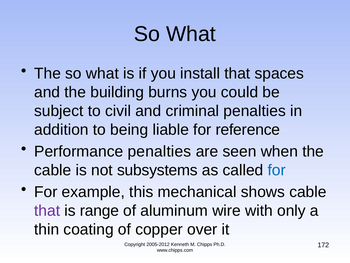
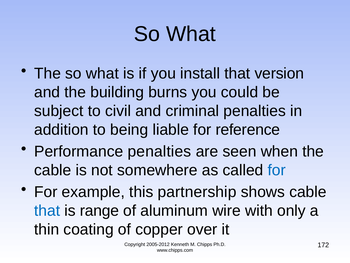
spaces: spaces -> version
subsystems: subsystems -> somewhere
mechanical: mechanical -> partnership
that at (47, 210) colour: purple -> blue
